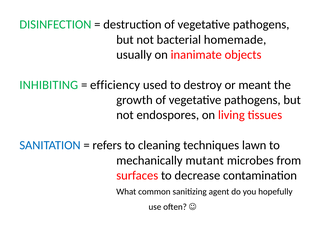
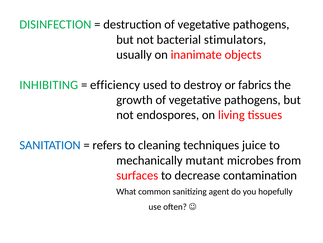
homemade: homemade -> stimulators
meant: meant -> fabrics
lawn: lawn -> juice
